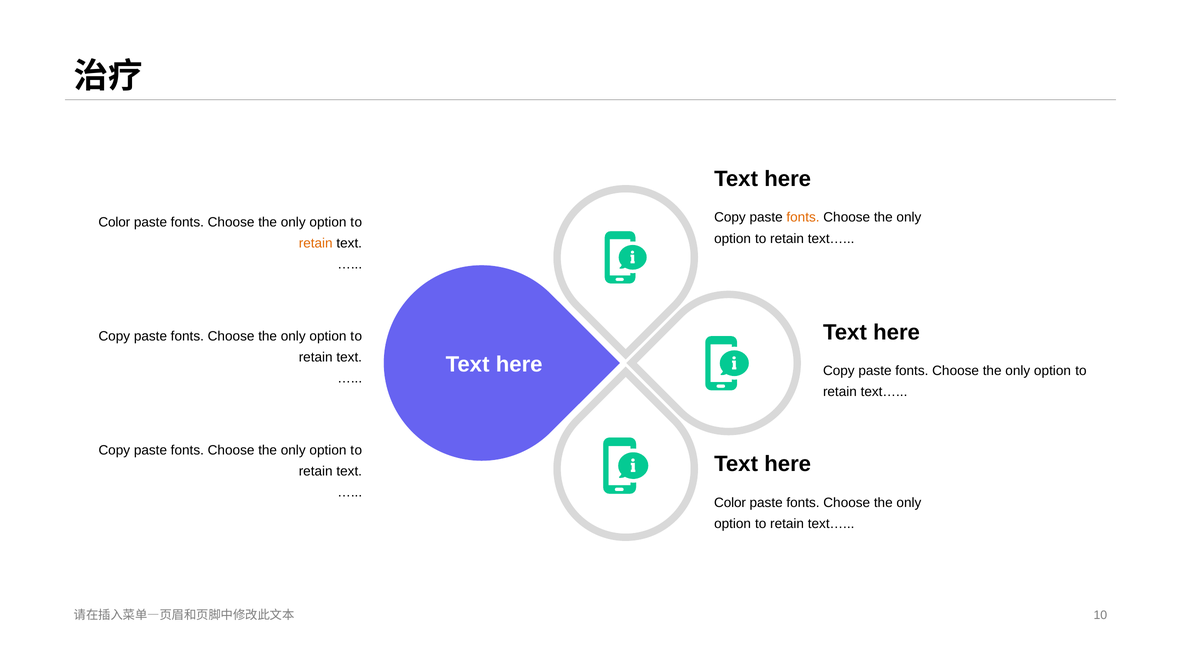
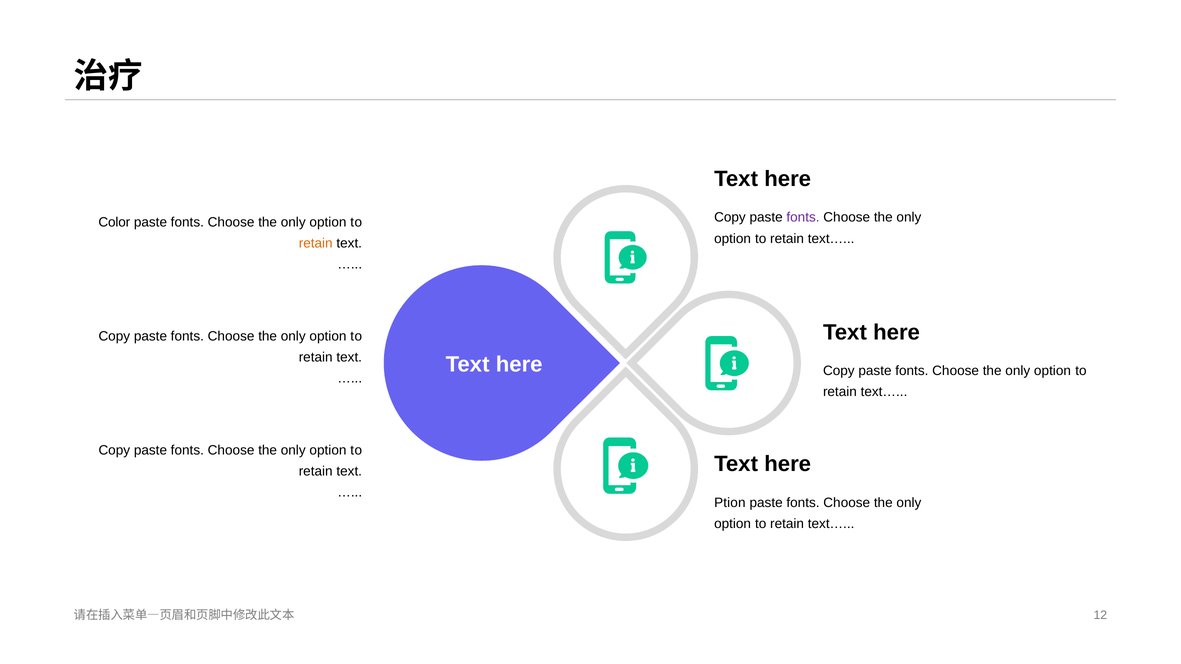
fonts at (803, 218) colour: orange -> purple
Color at (730, 503): Color -> Ption
10: 10 -> 12
